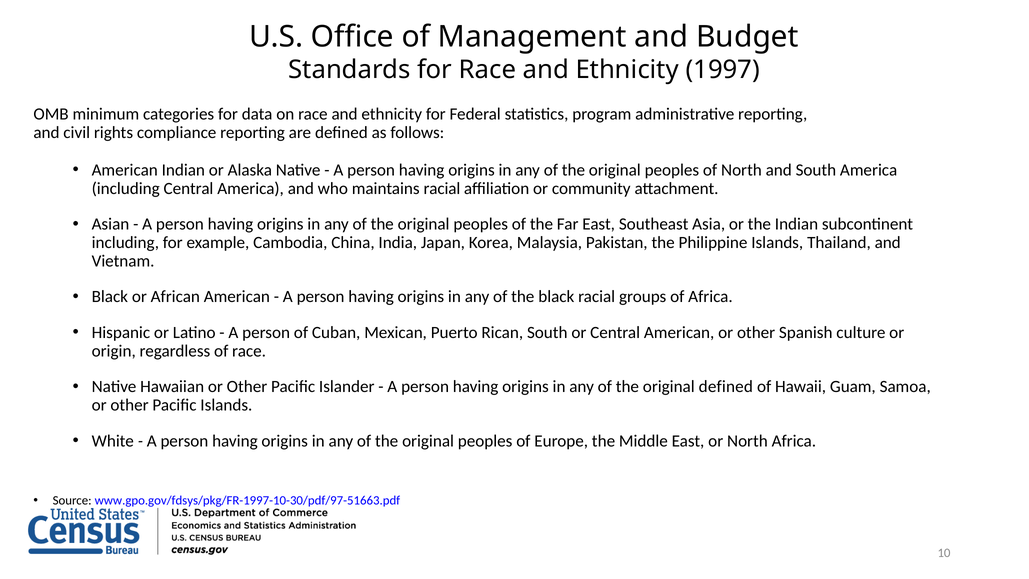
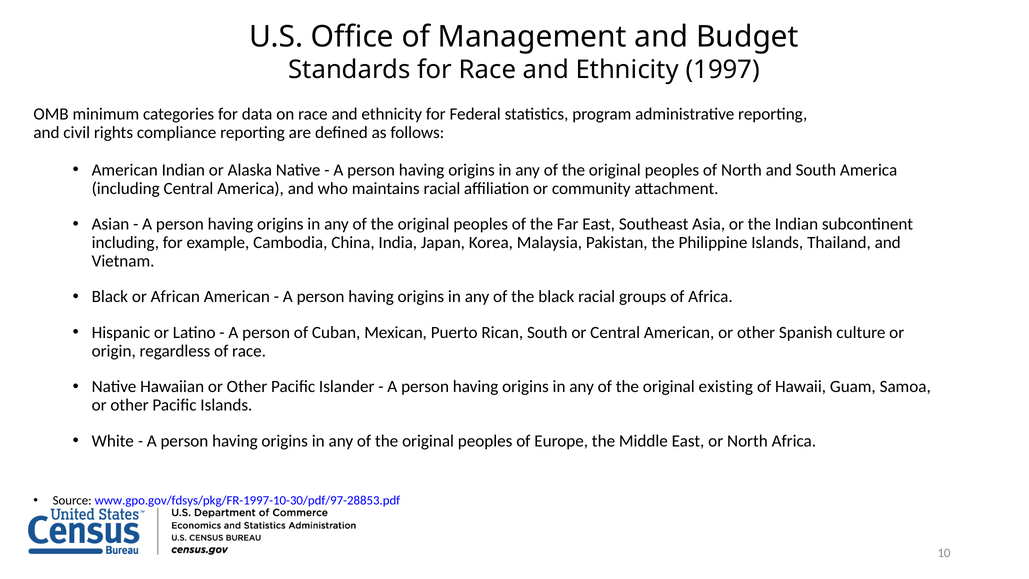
original defined: defined -> existing
www.gpo.gov/fdsys/pkg/FR-1997-10-30/pdf/97-51663.pdf: www.gpo.gov/fdsys/pkg/FR-1997-10-30/pdf/97-51663.pdf -> www.gpo.gov/fdsys/pkg/FR-1997-10-30/pdf/97-28853.pdf
